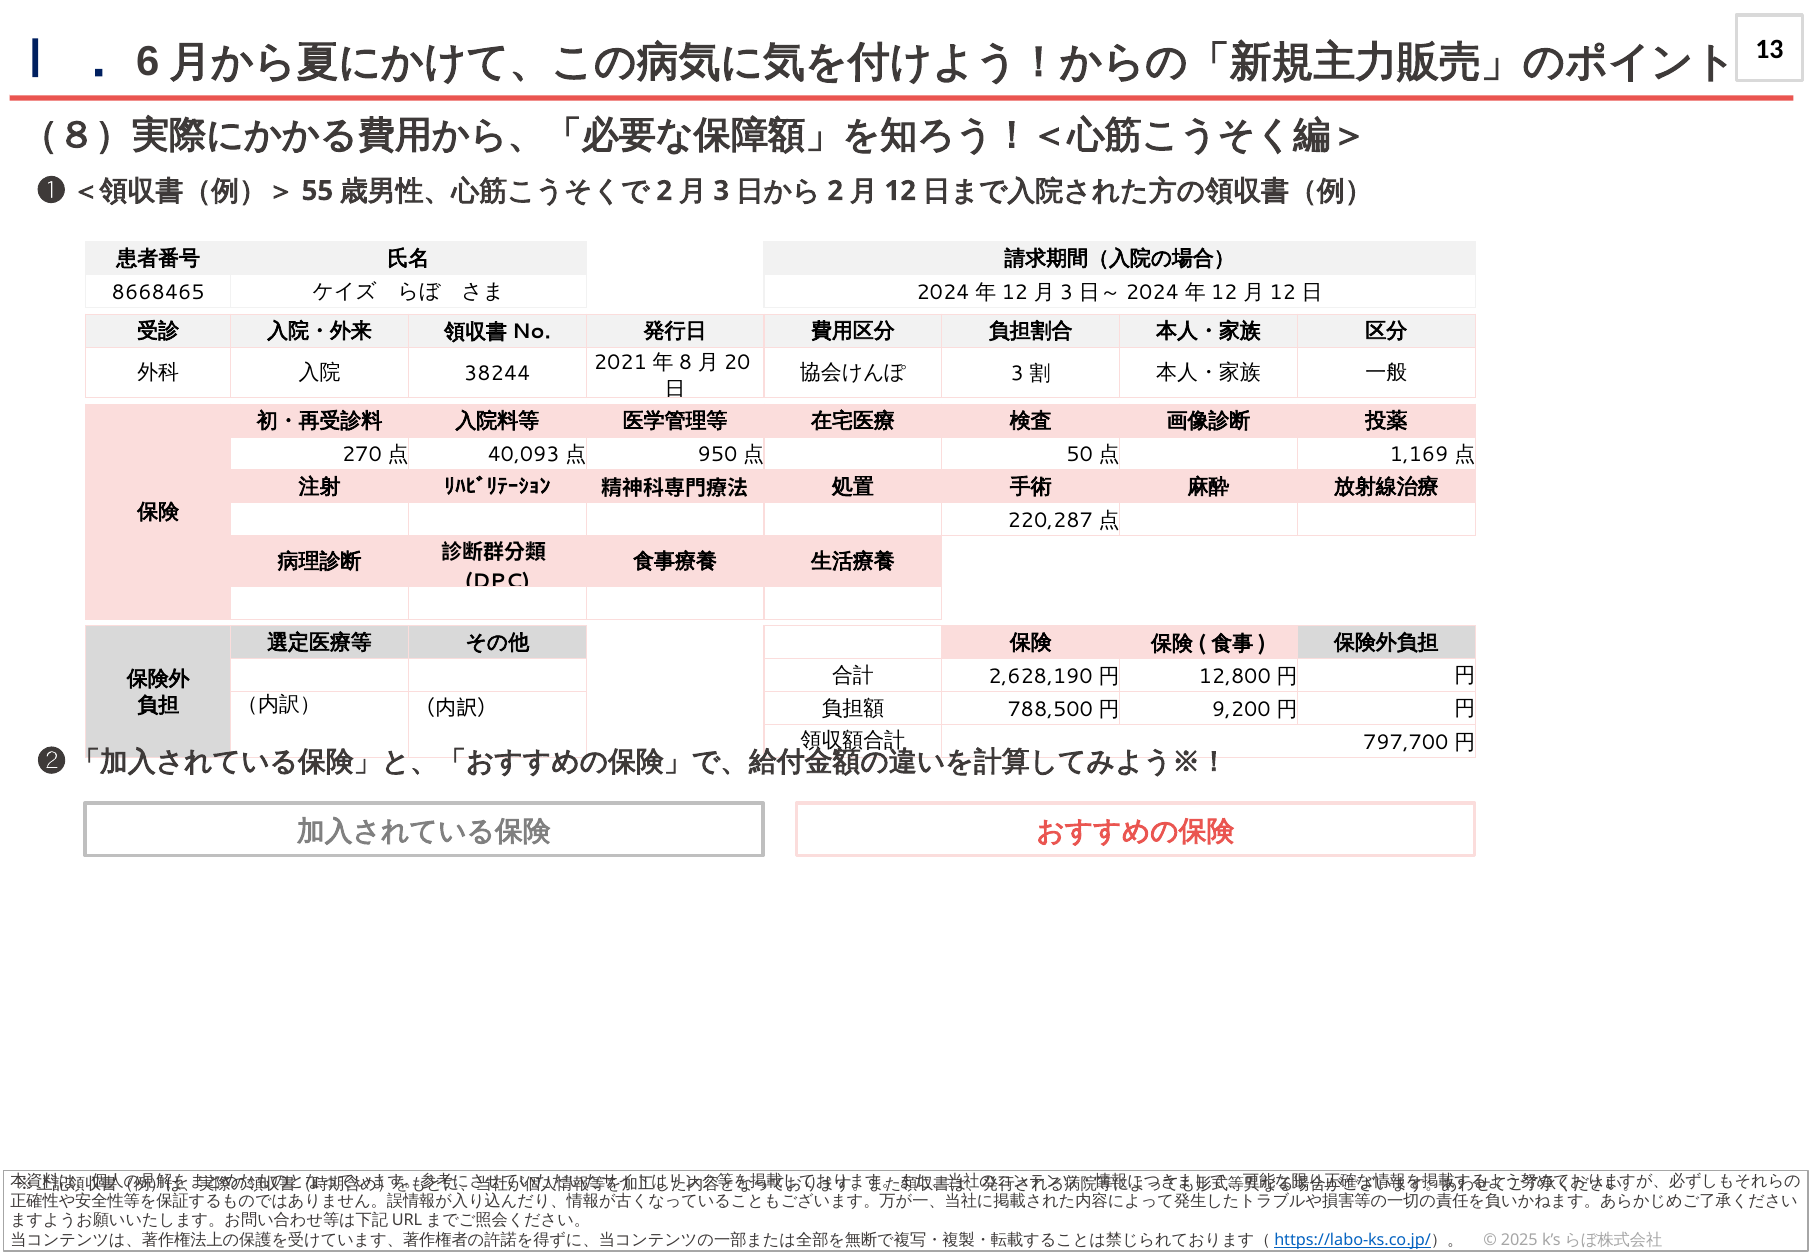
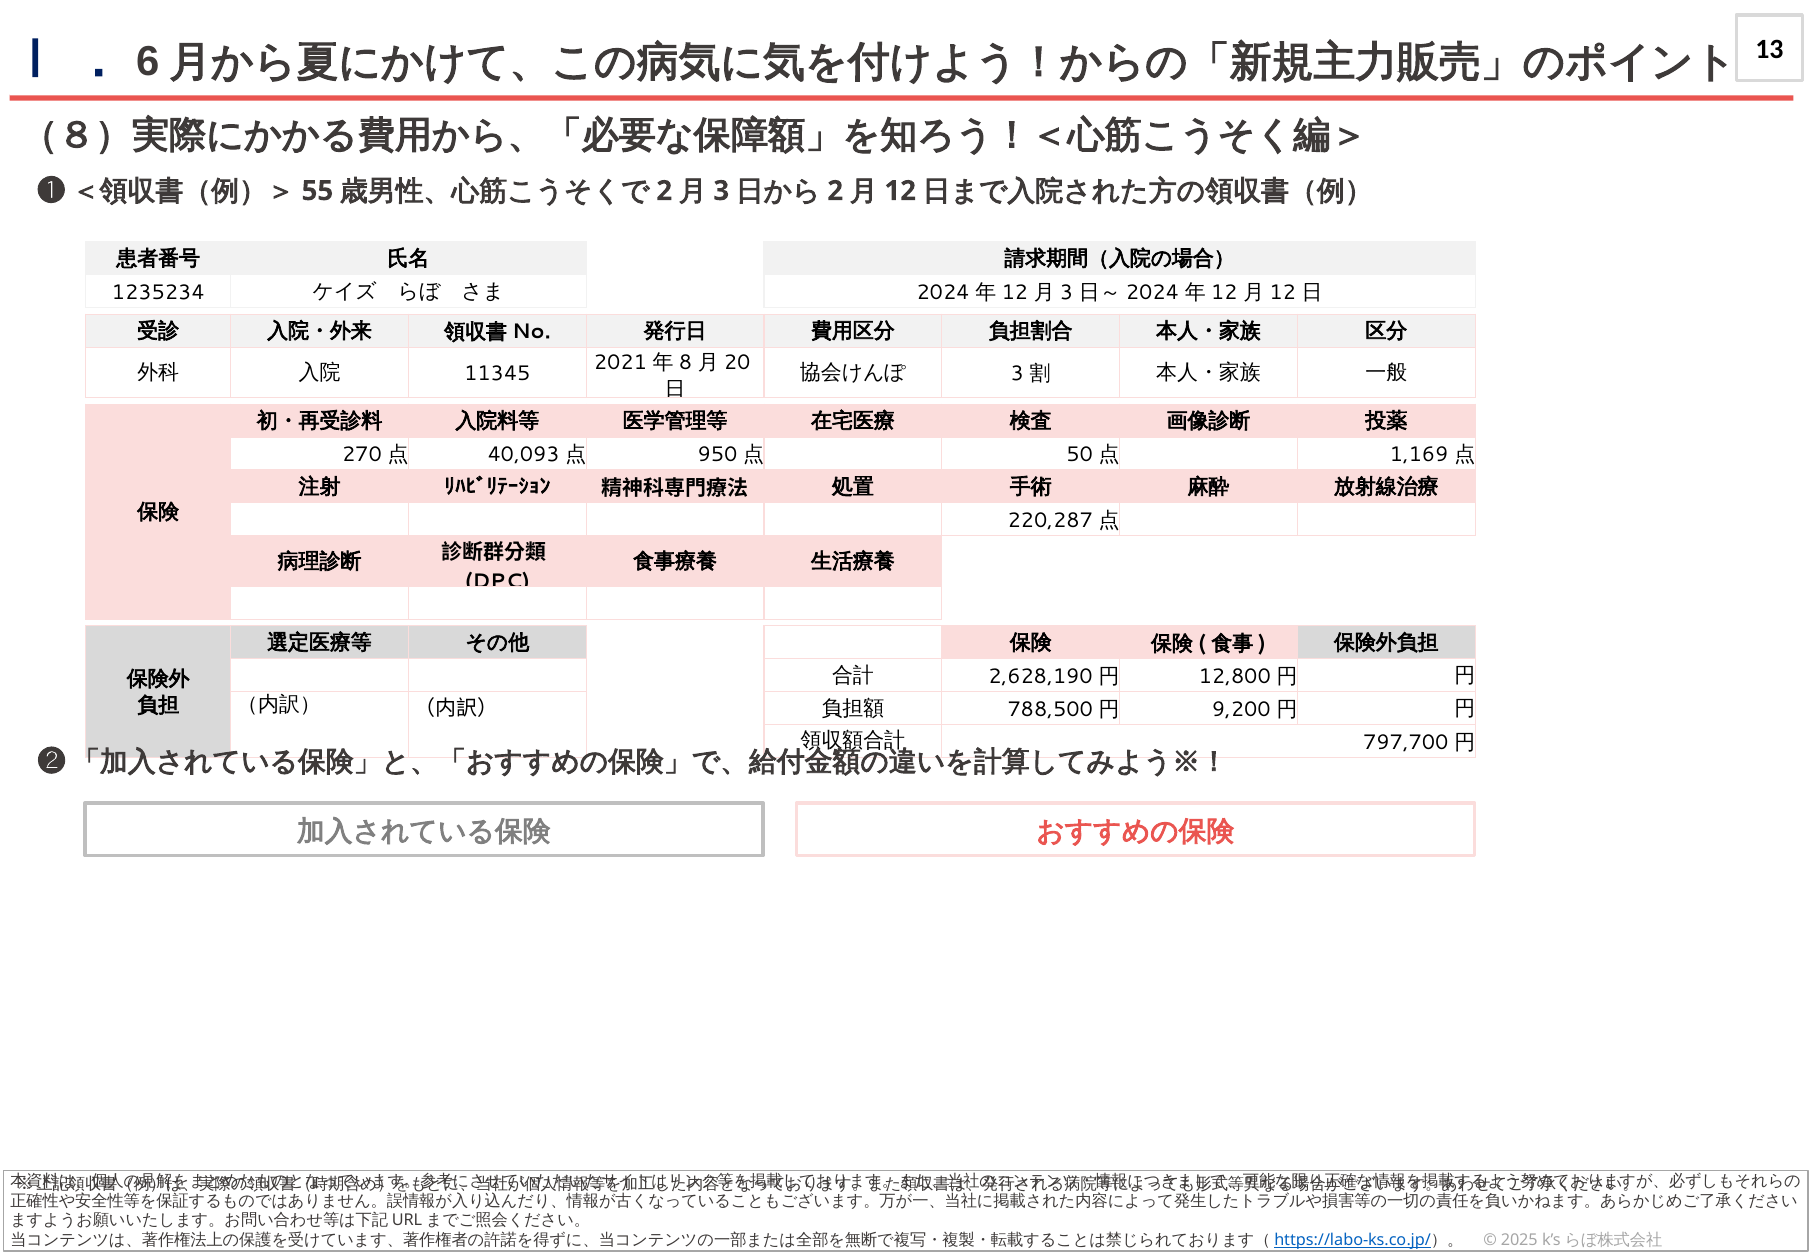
8668465: 8668465 -> 1235234
38244: 38244 -> 11345
